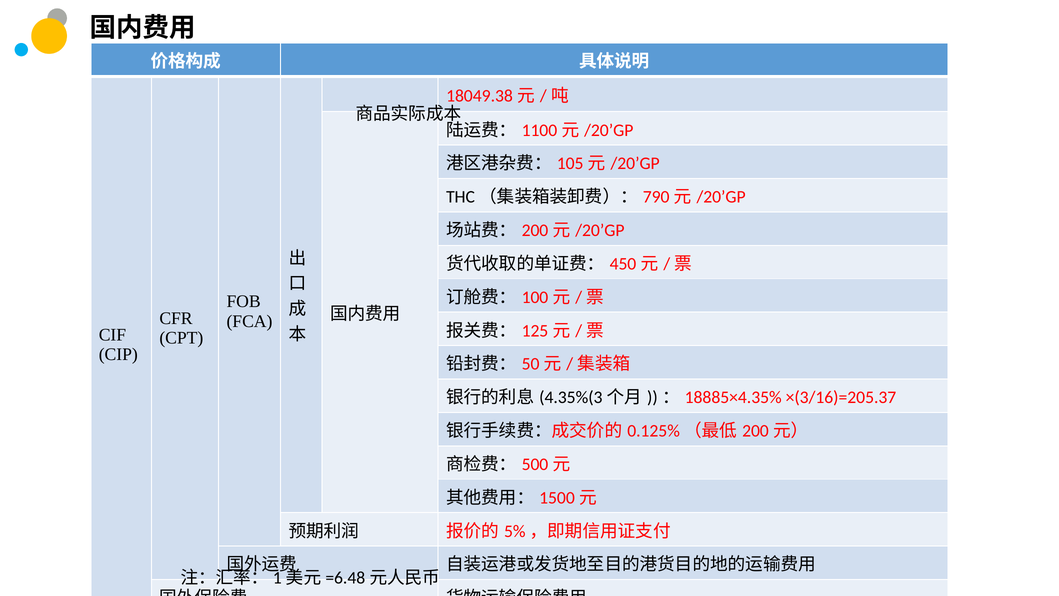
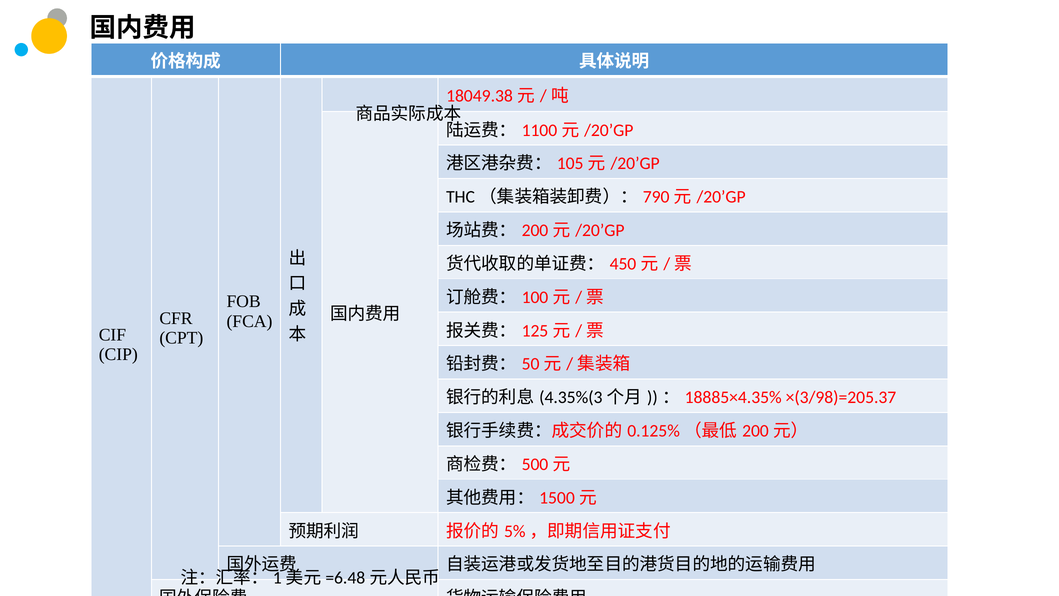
×(3/16)=205.37: ×(3/16)=205.37 -> ×(3/98)=205.37
